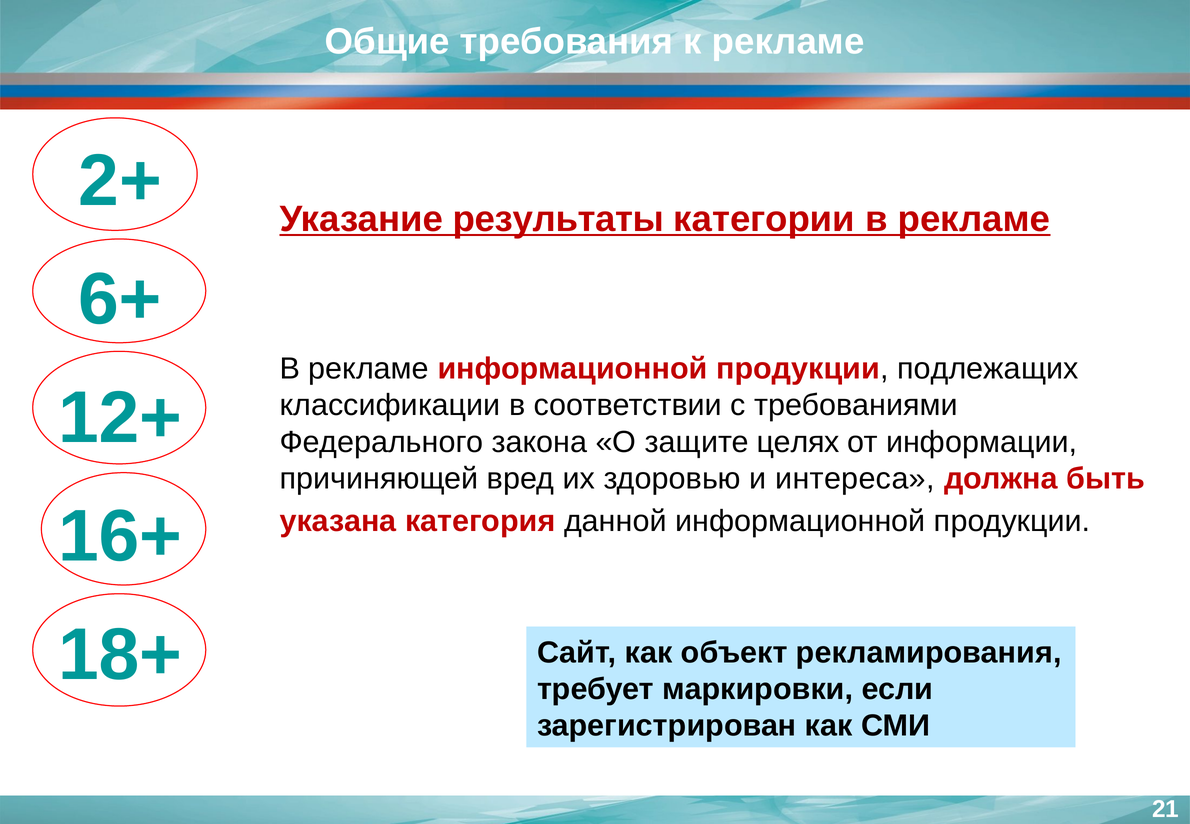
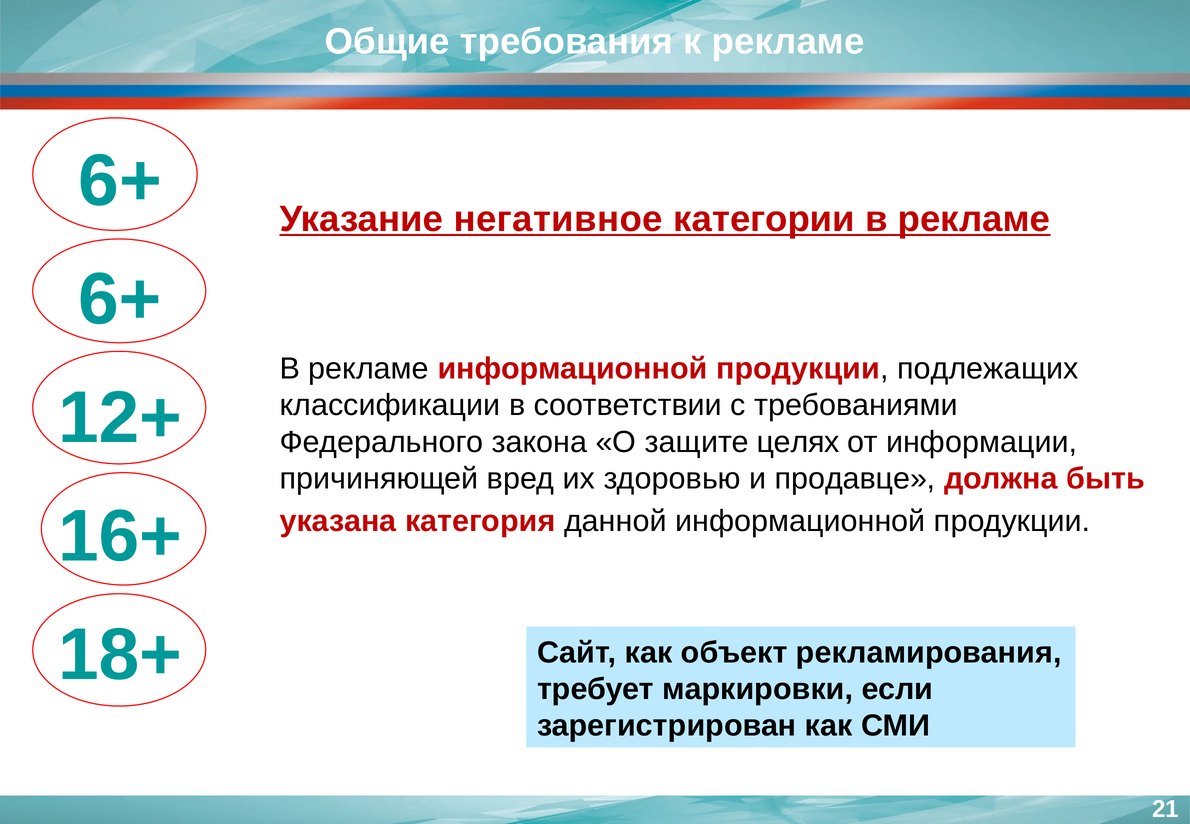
2+ at (120, 181): 2+ -> 6+
результаты: результаты -> негативное
интереса: интереса -> продавце
